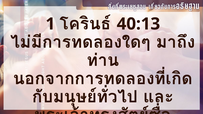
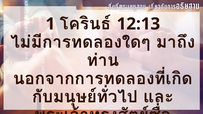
40:13: 40:13 -> 12:13
